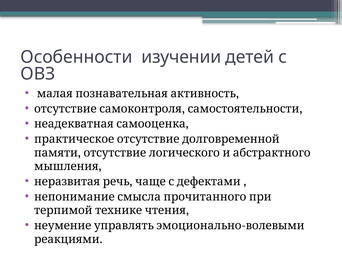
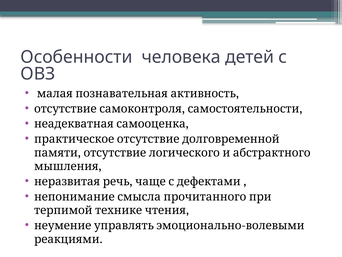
изучении: изучении -> человека
